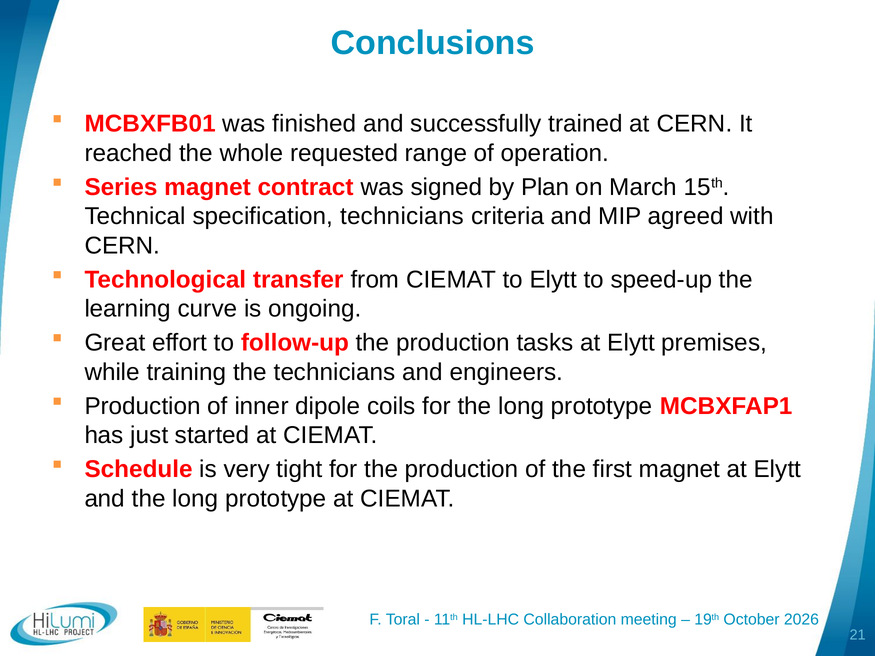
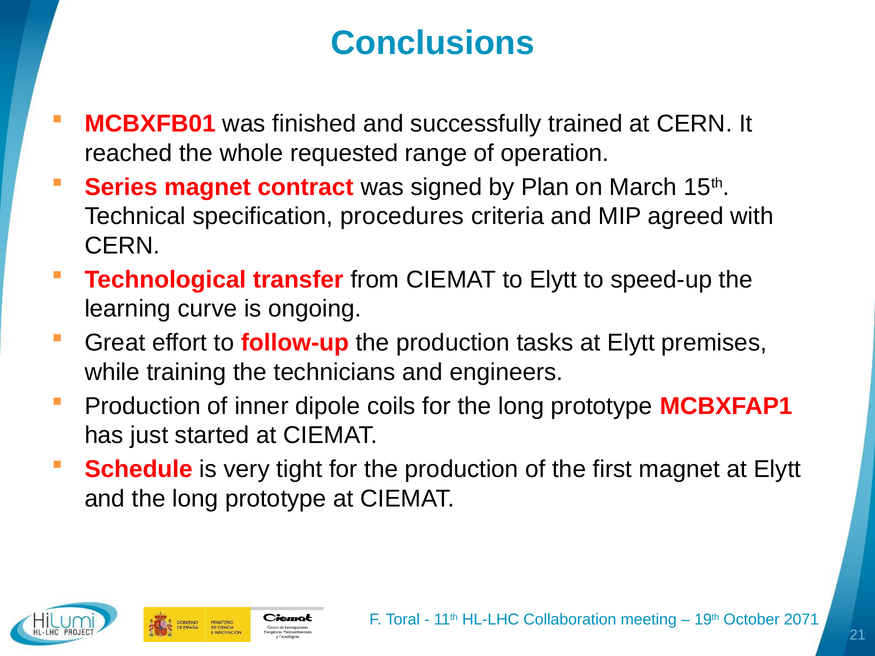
specification technicians: technicians -> procedures
2026: 2026 -> 2071
